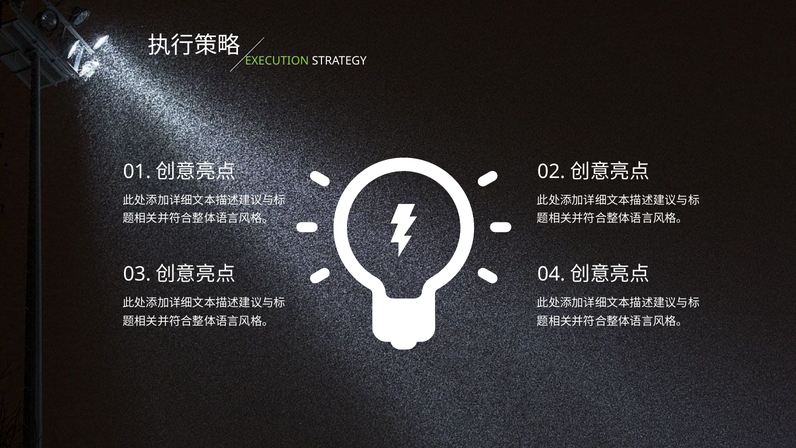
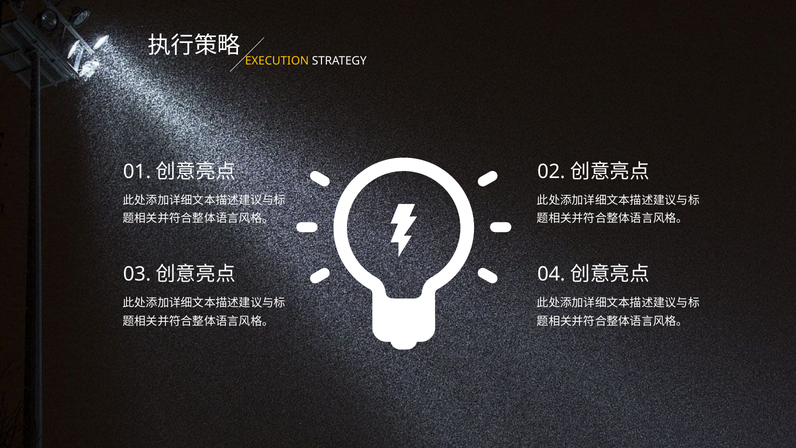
EXECUTION colour: light green -> yellow
